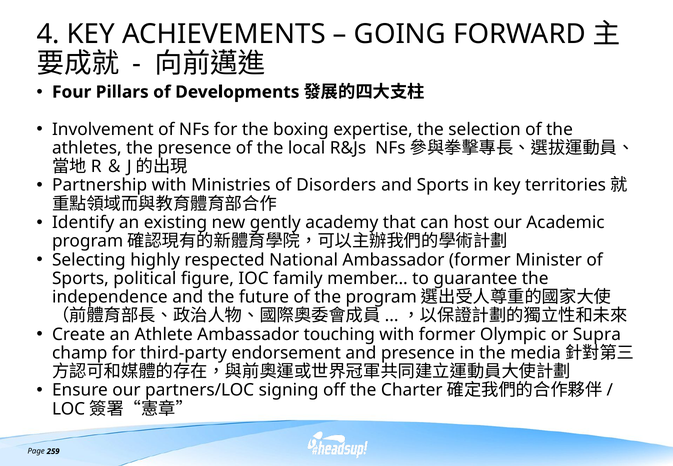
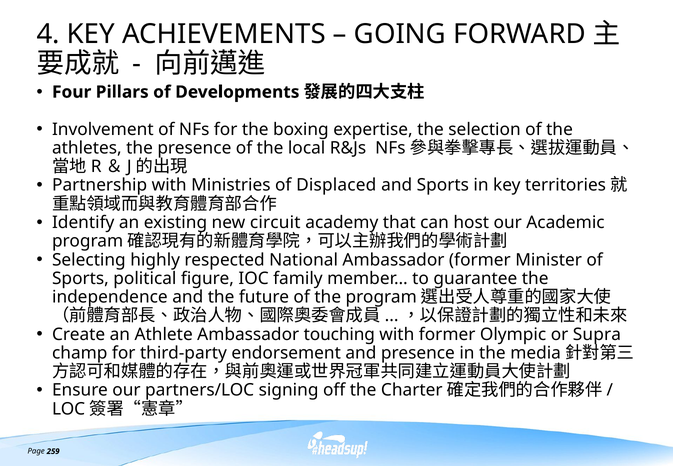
Disorders: Disorders -> Displaced
gently: gently -> circuit
